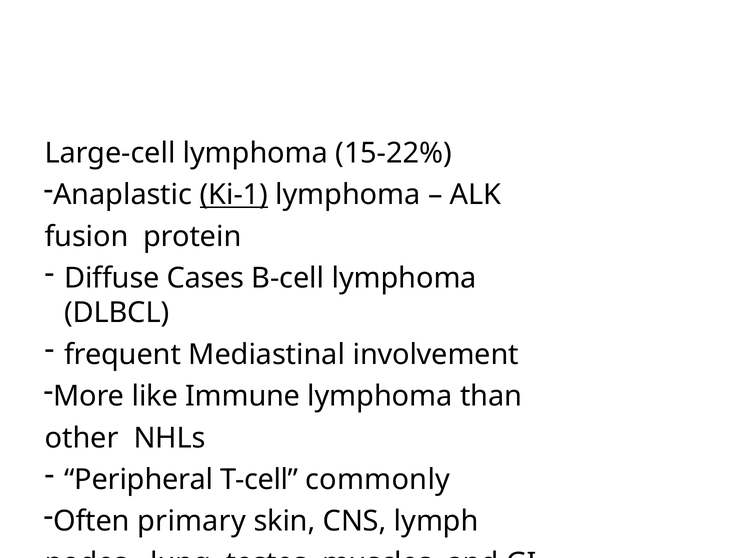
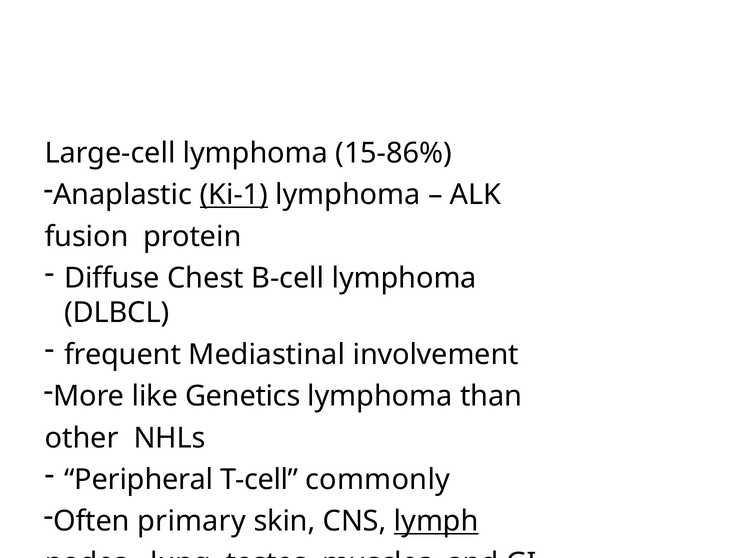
15-22%: 15-22% -> 15-86%
Cases: Cases -> Chest
Immune: Immune -> Genetics
lymph underline: none -> present
